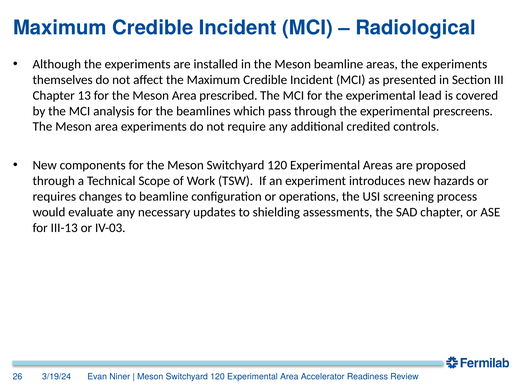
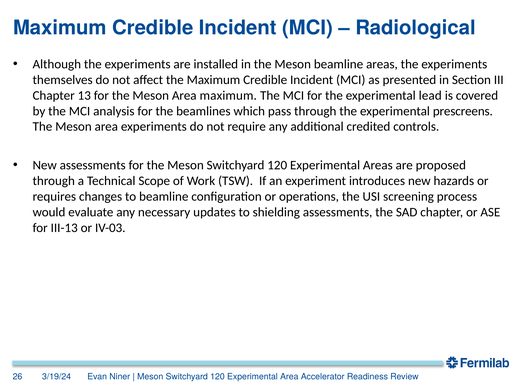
Area prescribed: prescribed -> maximum
New components: components -> assessments
